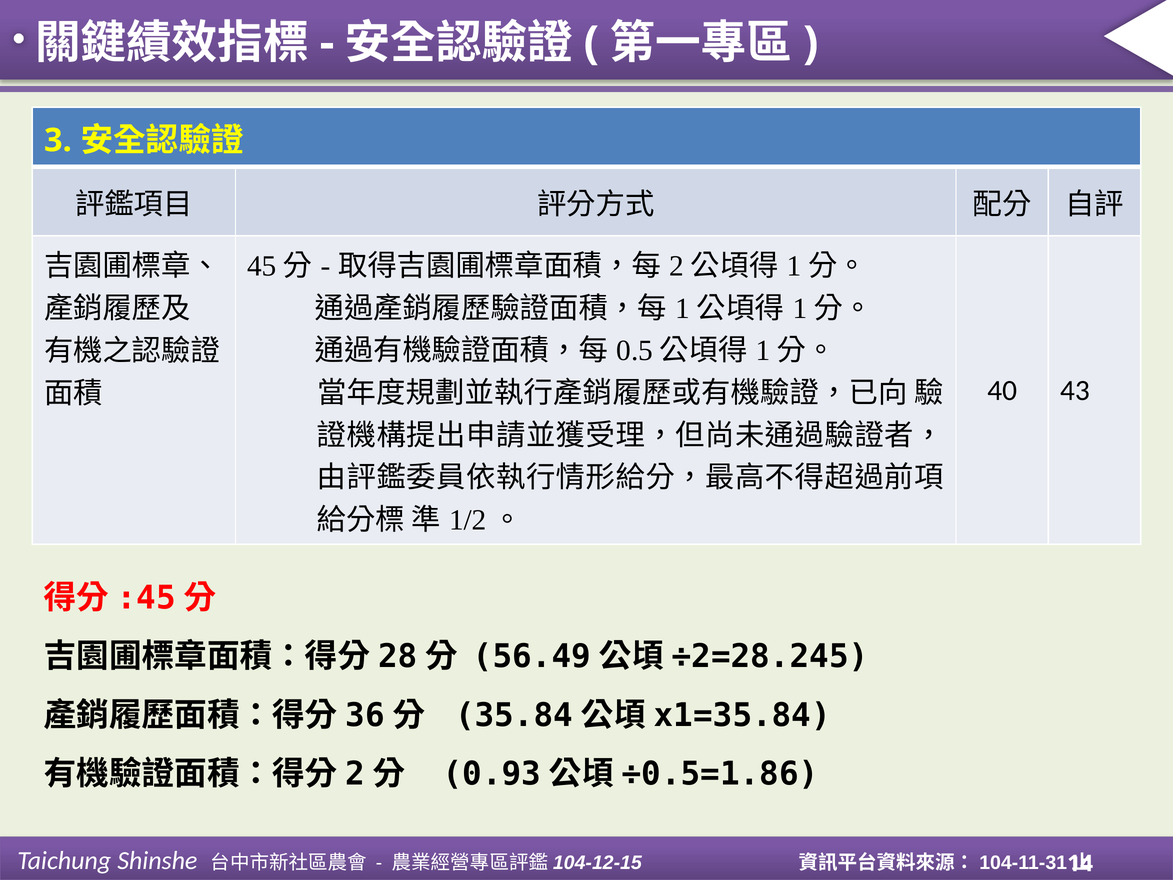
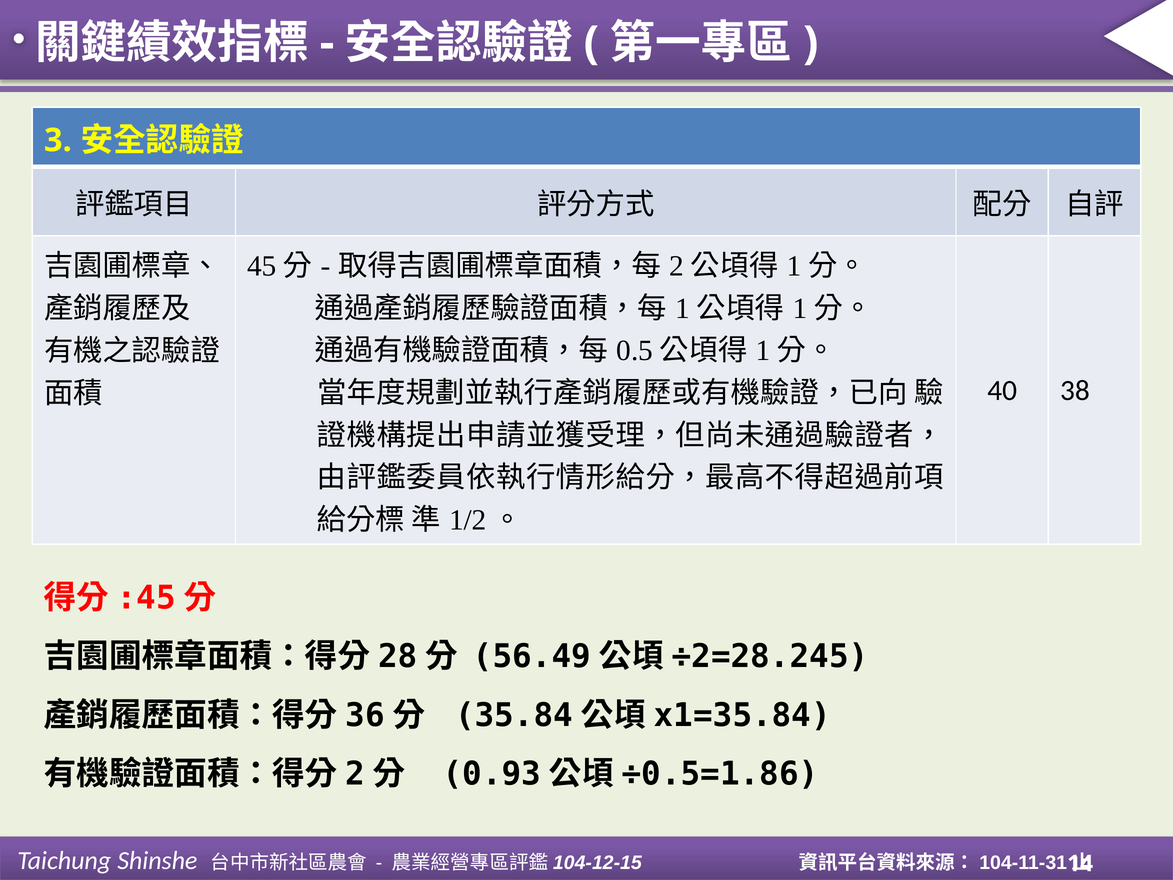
43: 43 -> 38
